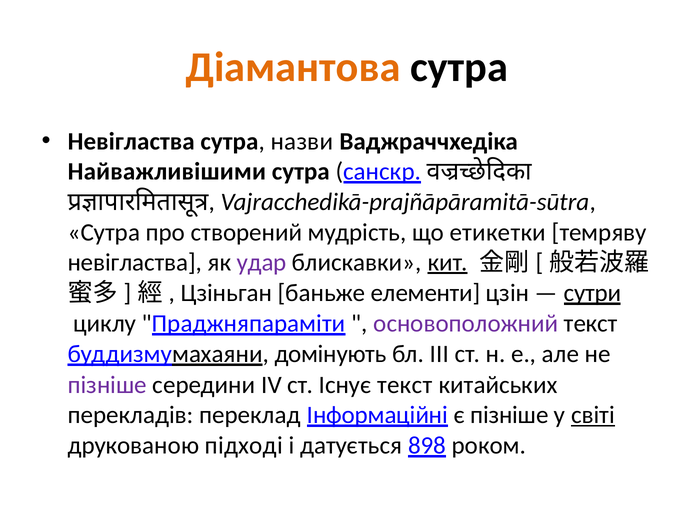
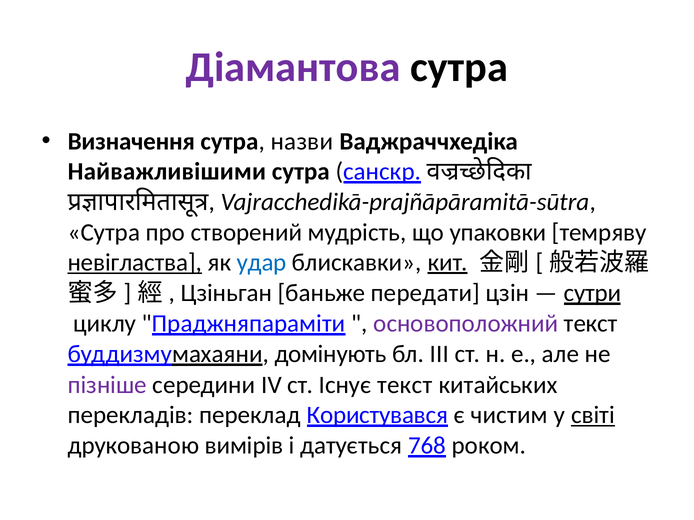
Діамантова colour: orange -> purple
Невігластва at (131, 142): Невігластва -> Визначення
етикетки: етикетки -> упаковки
невігластва at (135, 263) underline: none -> present
удар colour: purple -> blue
елементи: елементи -> передати
Інформаційні: Інформаційні -> Користувався
є пізніше: пізніше -> чистим
підході: підході -> вимірів
898: 898 -> 768
